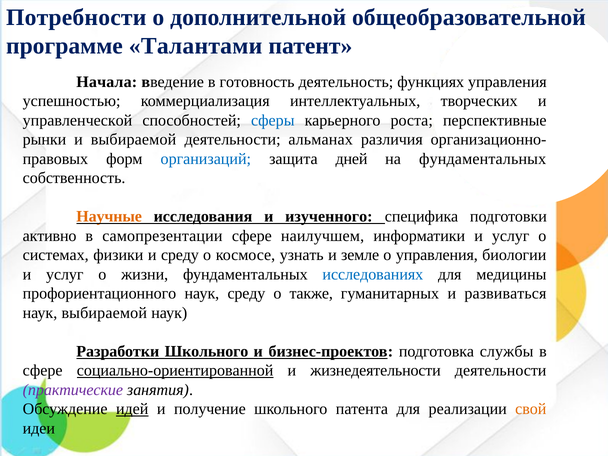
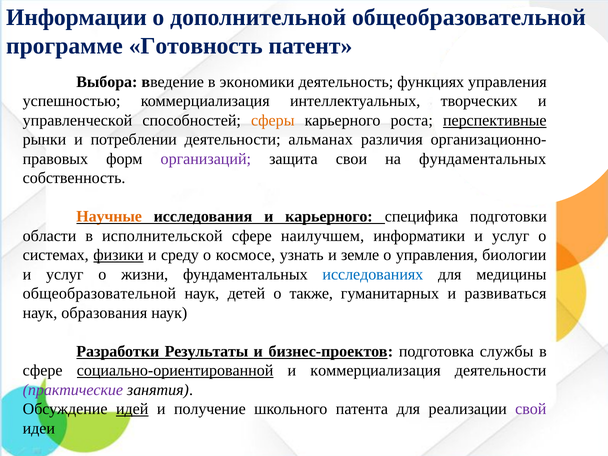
Потребности: Потребности -> Информации
Талантами: Талантами -> Готовность
Начала: Начала -> Выбора
готовность: готовность -> экономики
сферы colour: blue -> orange
перспективные underline: none -> present
и выбираемой: выбираемой -> потреблении
организаций colour: blue -> purple
дней: дней -> свои
и изученного: изученного -> карьерного
активно: активно -> области
самопрезентации: самопрезентации -> исполнительской
физики underline: none -> present
профориентационного at (99, 294): профориентационного -> общеобразовательной
наук среду: среду -> детей
наук выбираемой: выбираемой -> образования
Разработки Школьного: Школьного -> Результаты
и жизнедеятельности: жизнедеятельности -> коммерциализация
свой colour: orange -> purple
